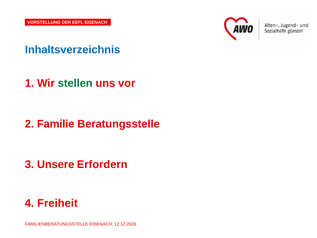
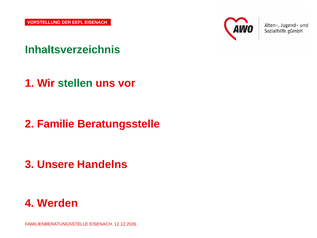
Inhaltsverzeichnis colour: blue -> green
Erfordern: Erfordern -> Handelns
Freiheit: Freiheit -> Werden
